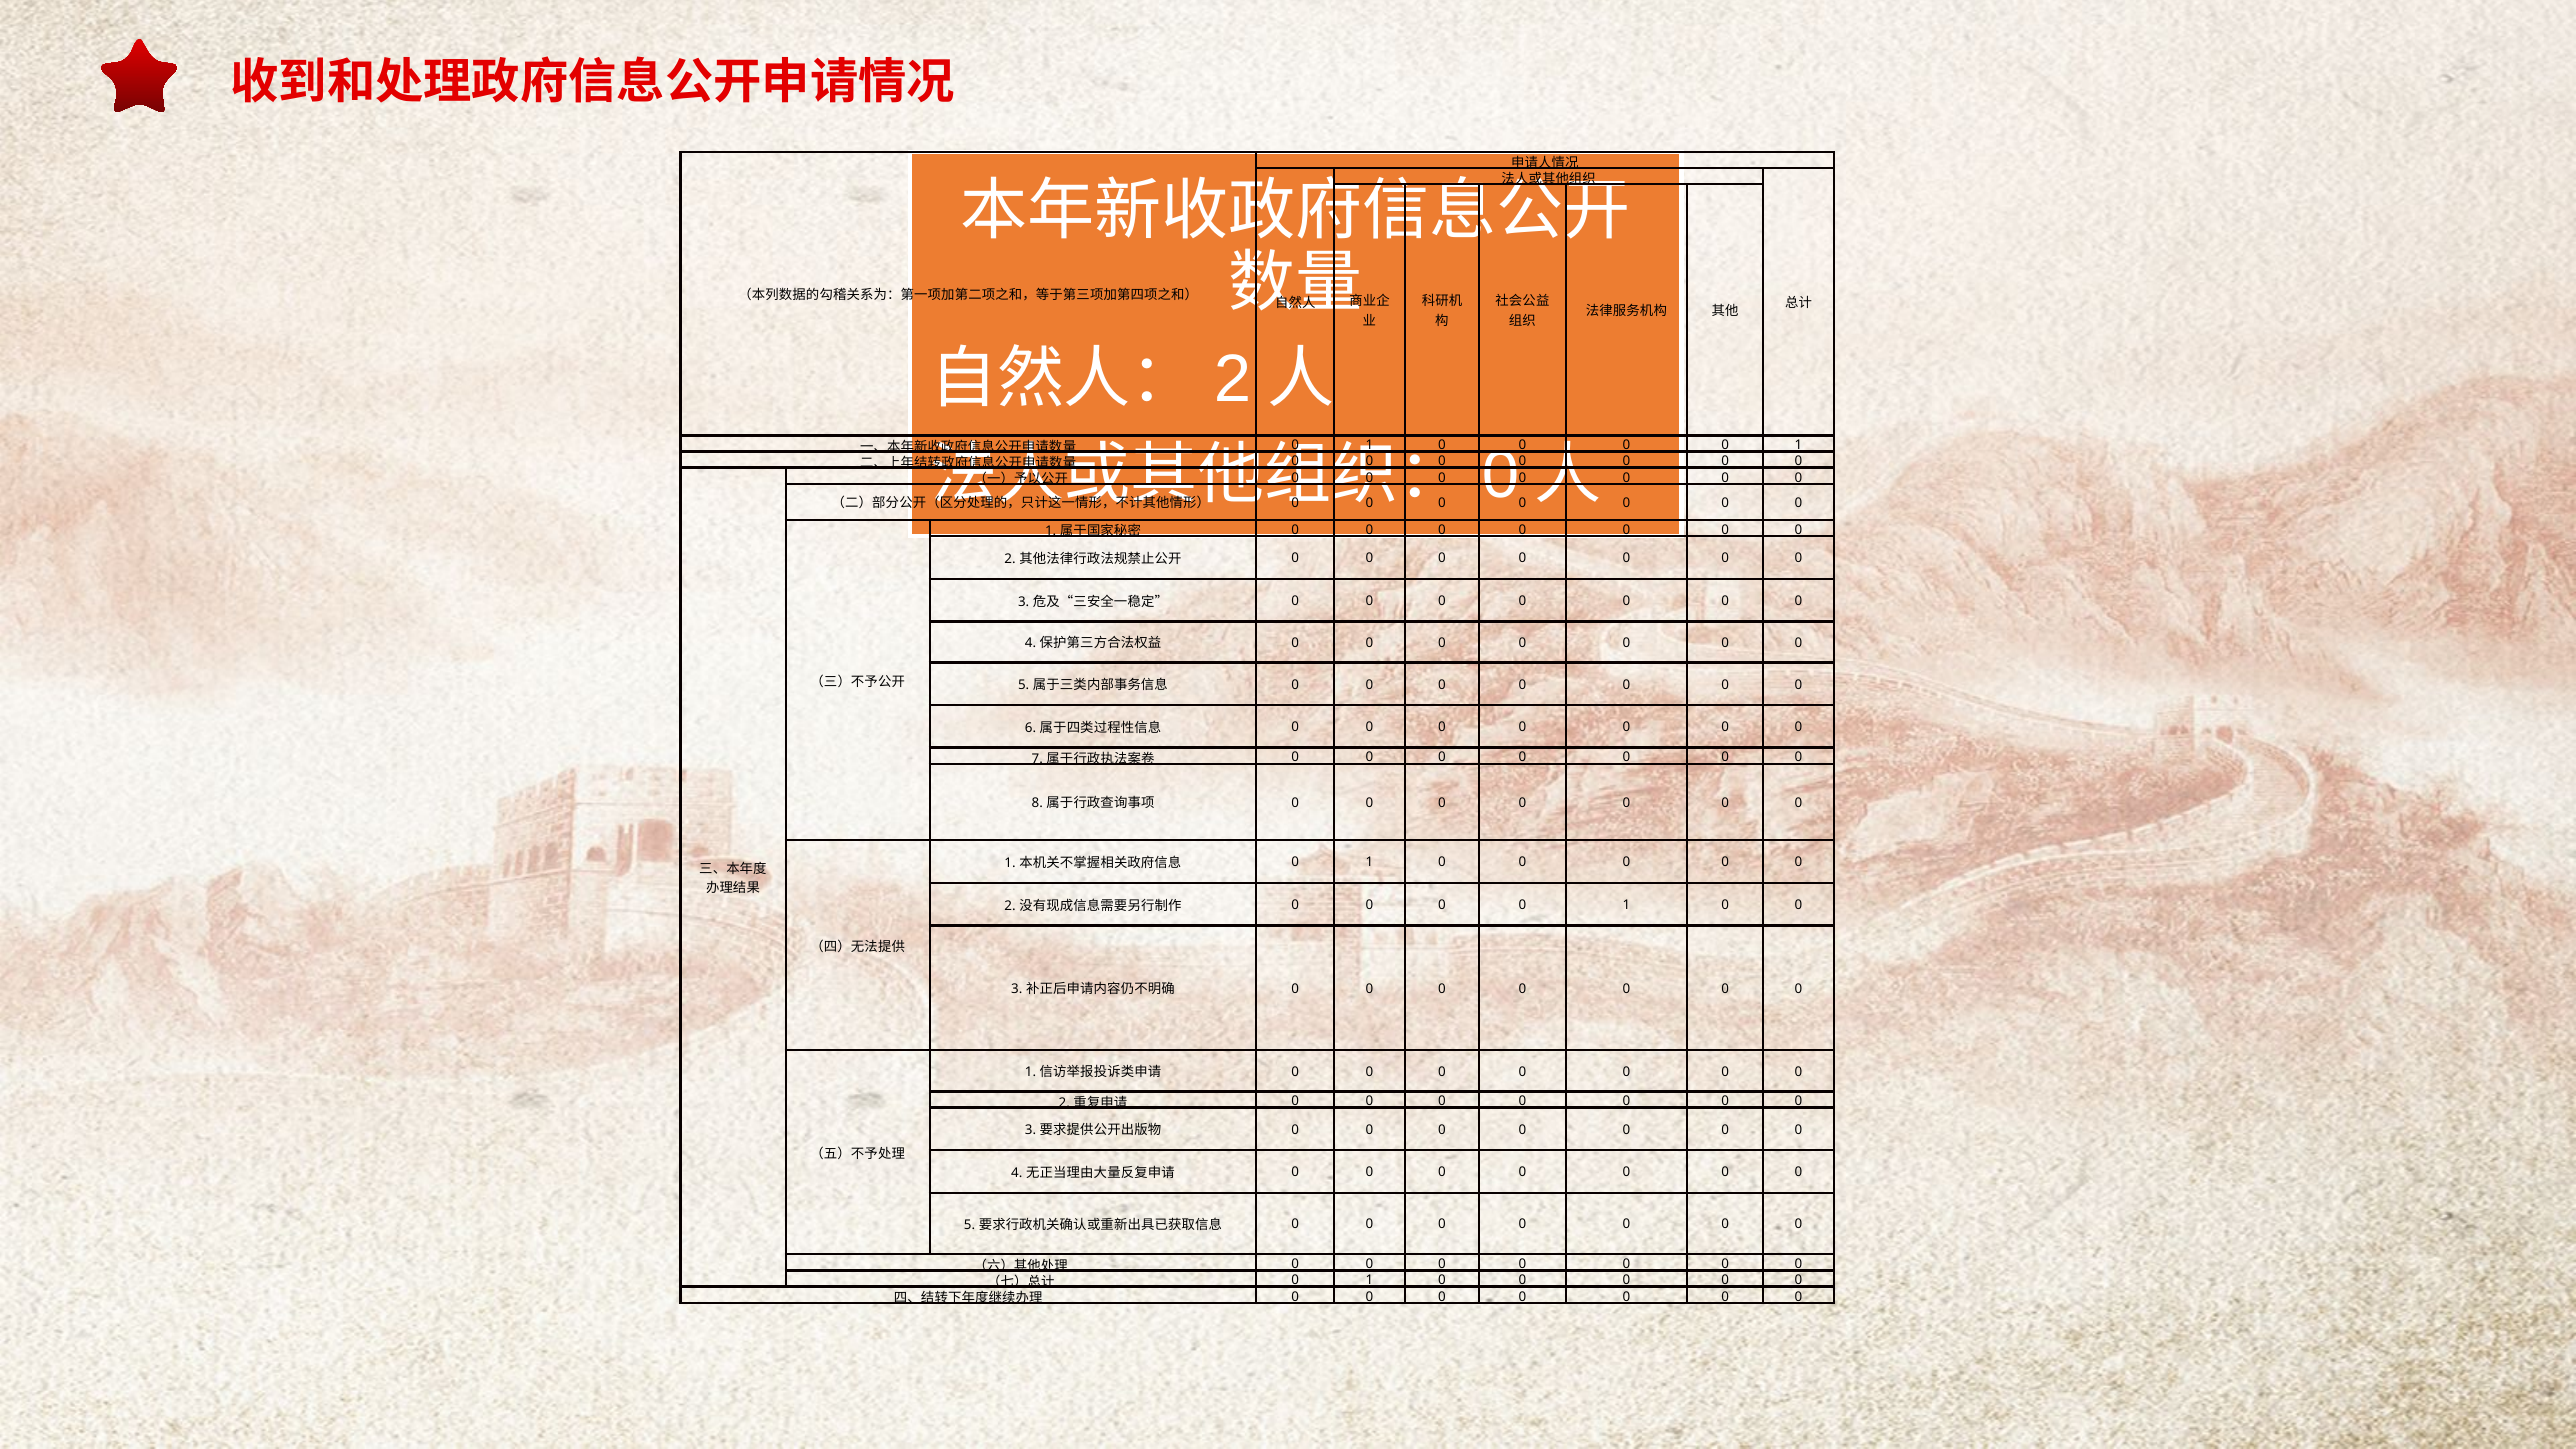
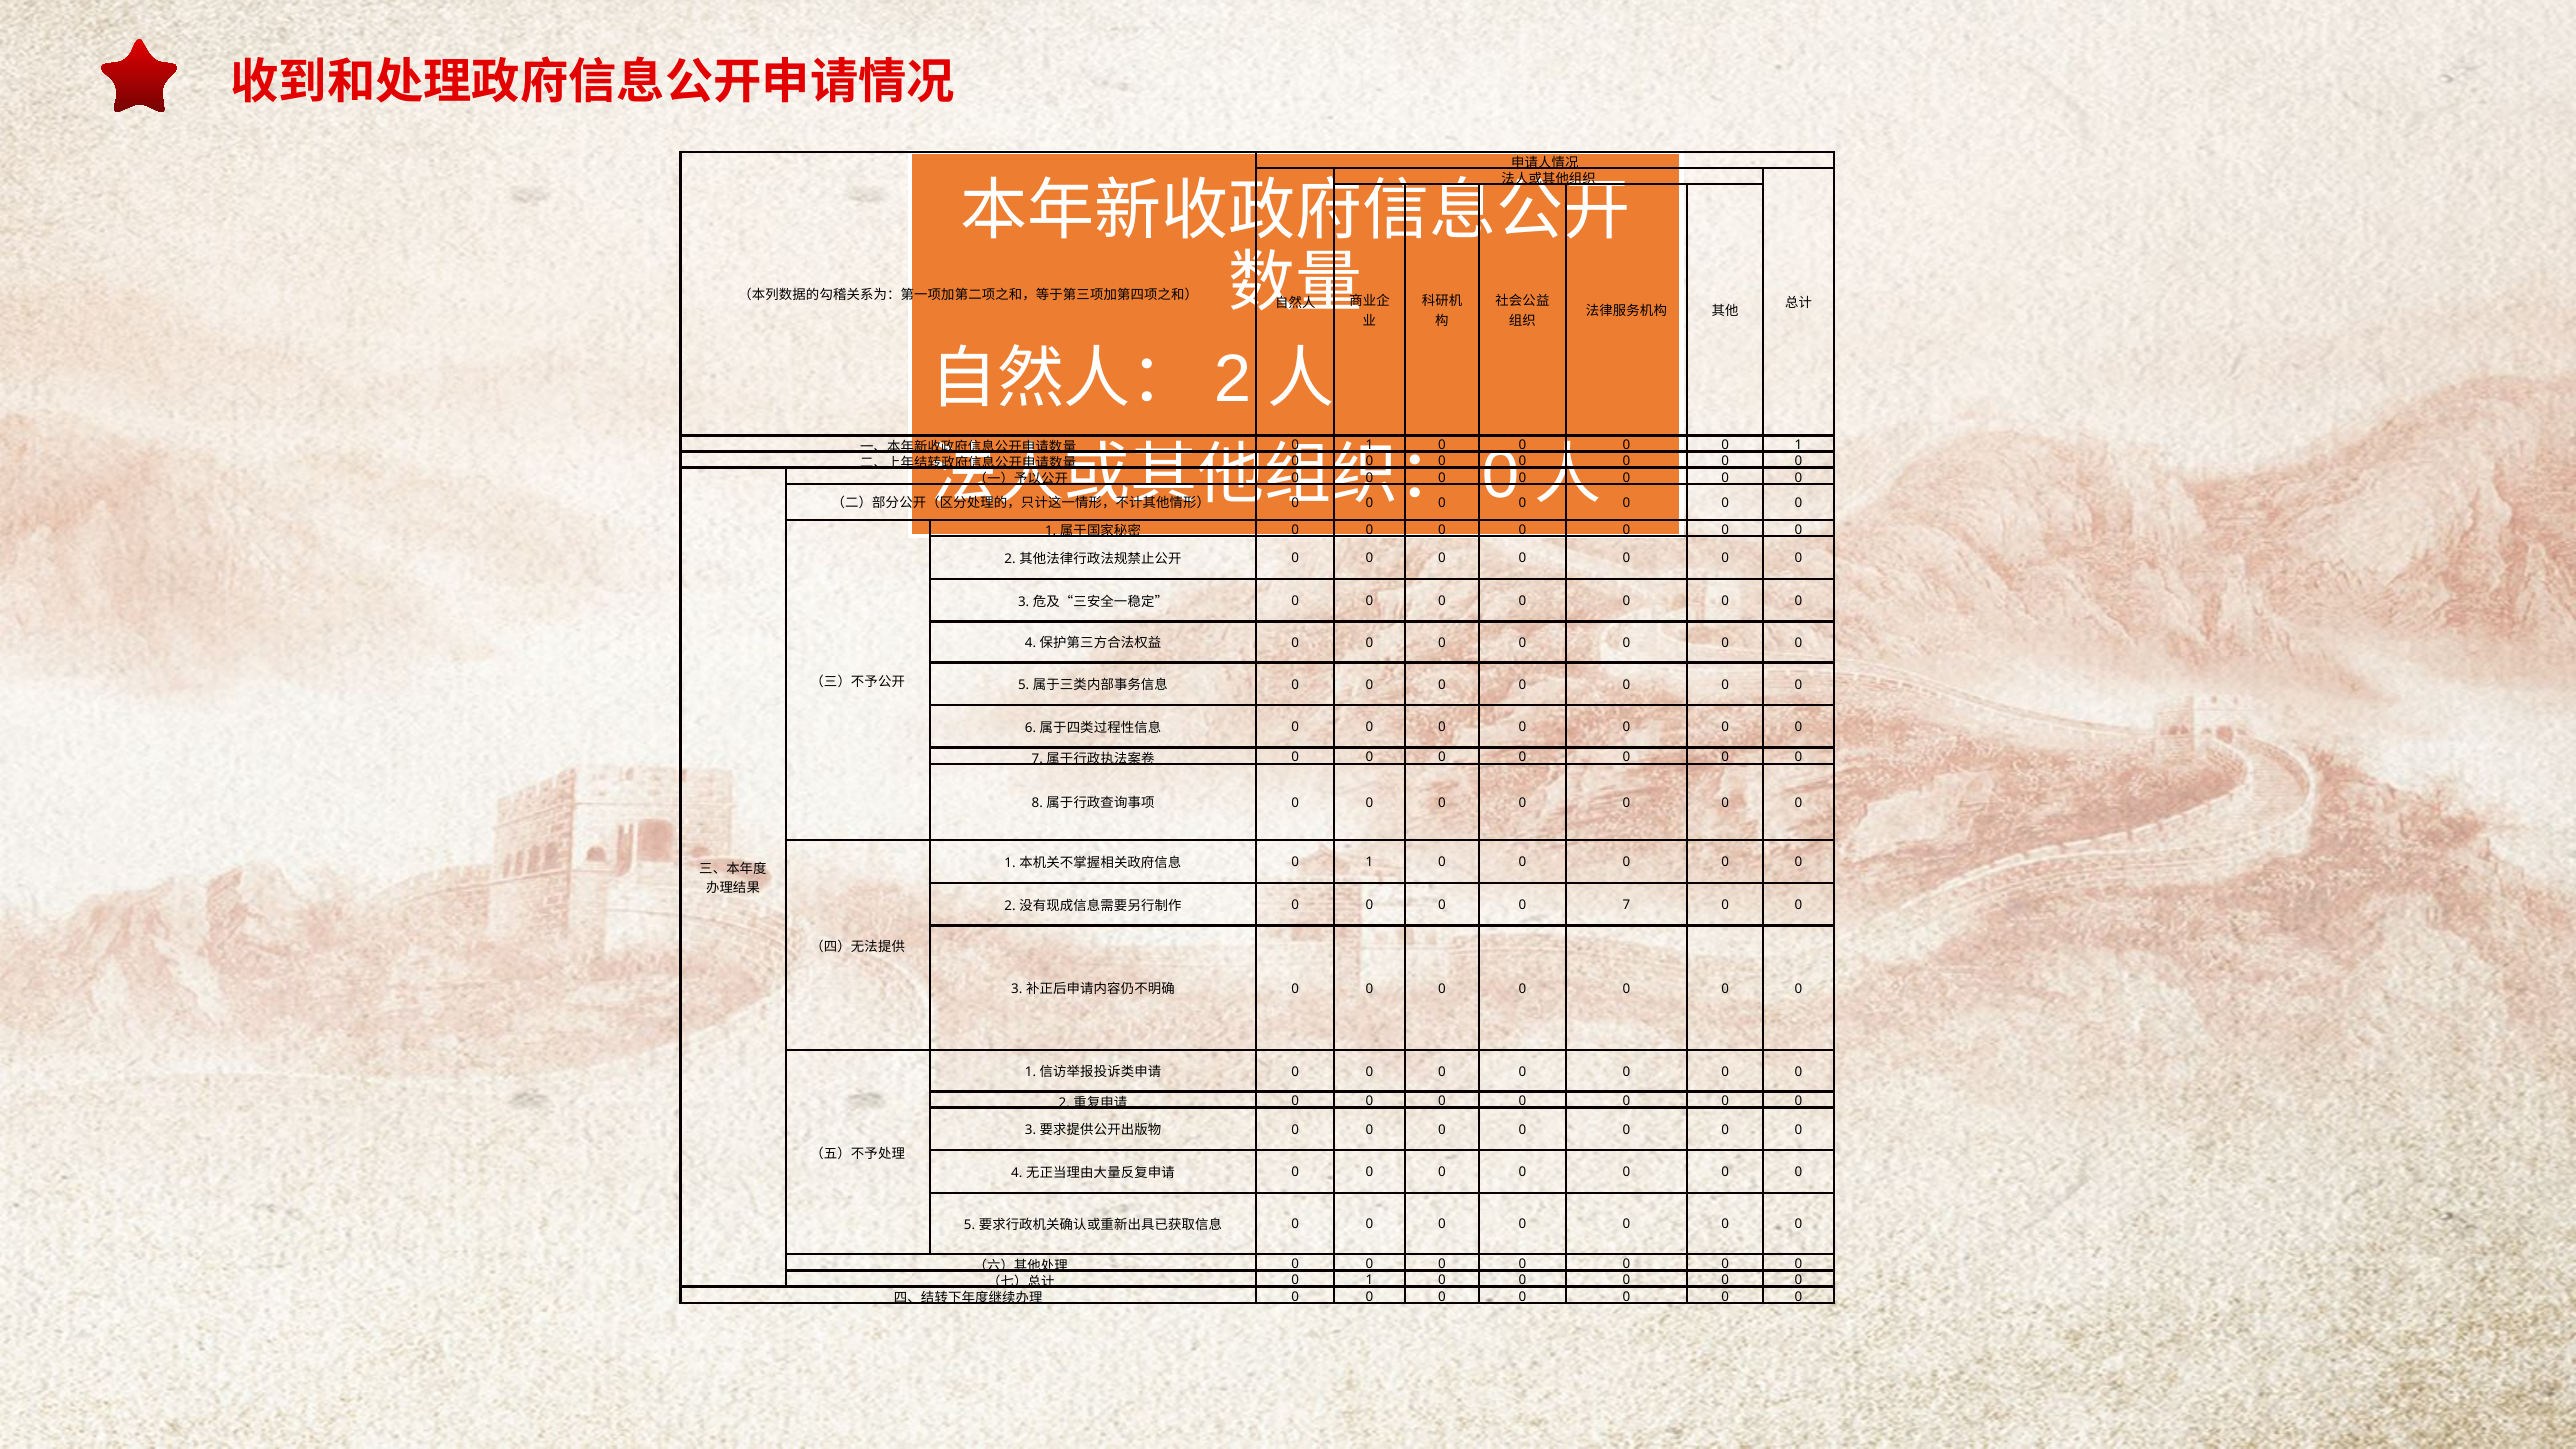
1 at (1626, 905): 1 -> 7
